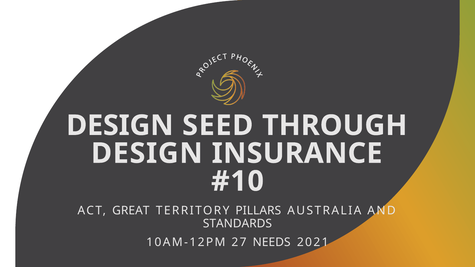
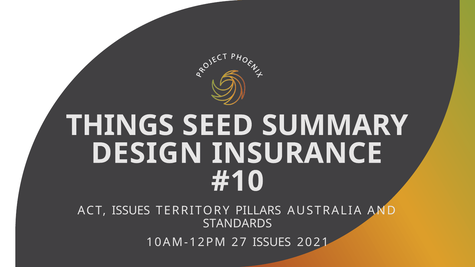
DESIGN at (120, 126): DESIGN -> THINGS
THROUGH: THROUGH -> SUMMARY
ACT GREAT: GREAT -> ISSUES
27 NEEDS: NEEDS -> ISSUES
